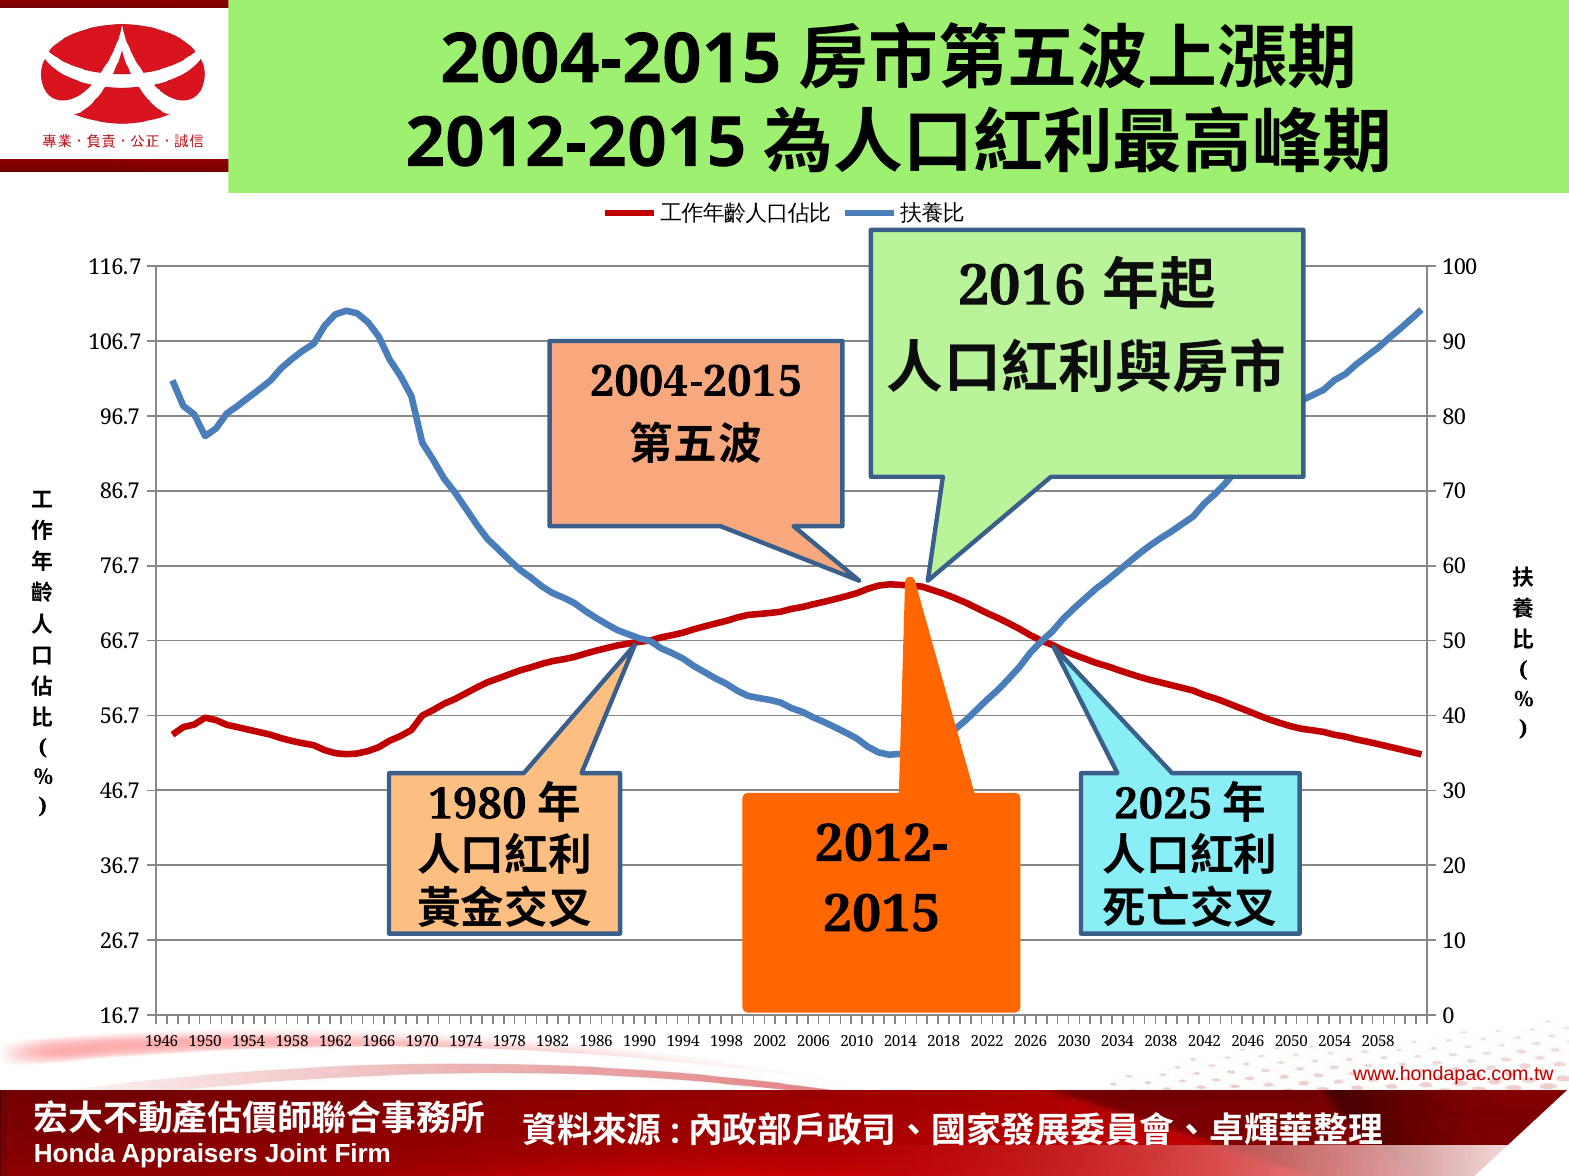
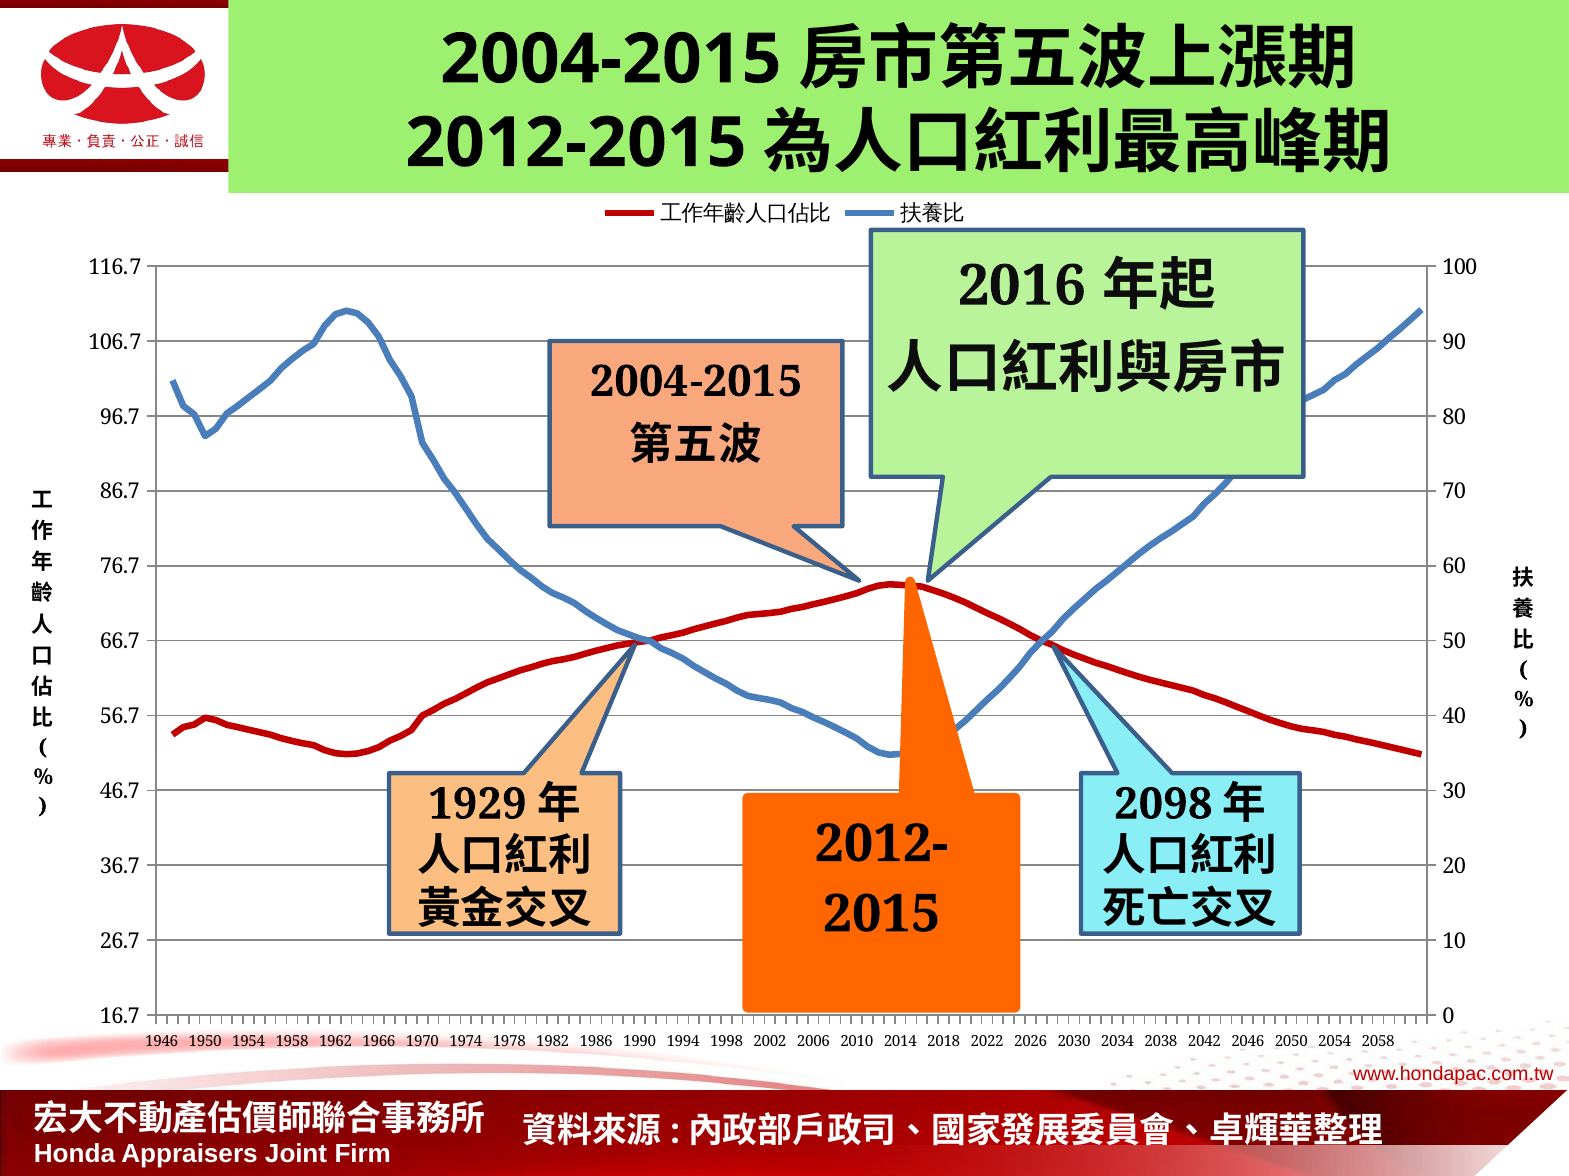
1980: 1980 -> 1929
2025: 2025 -> 2098
